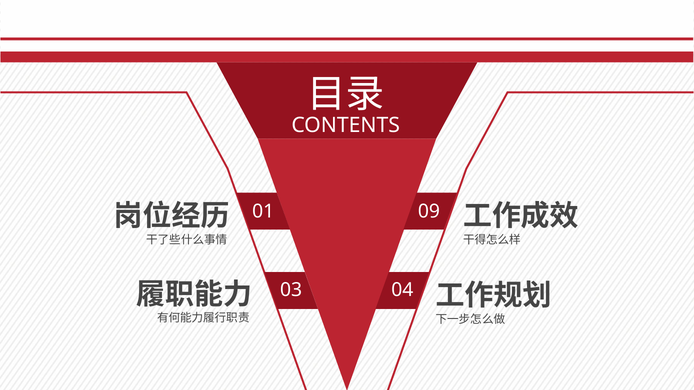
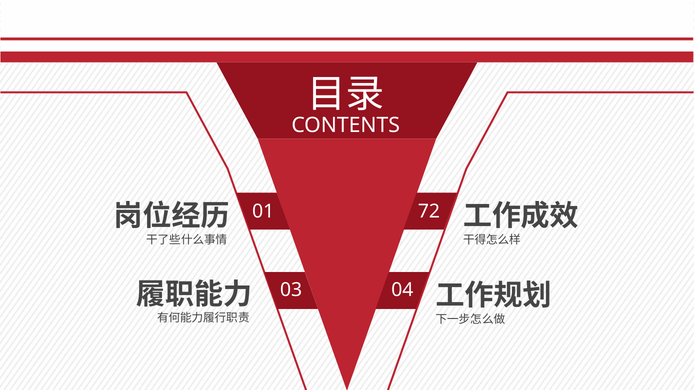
09: 09 -> 72
